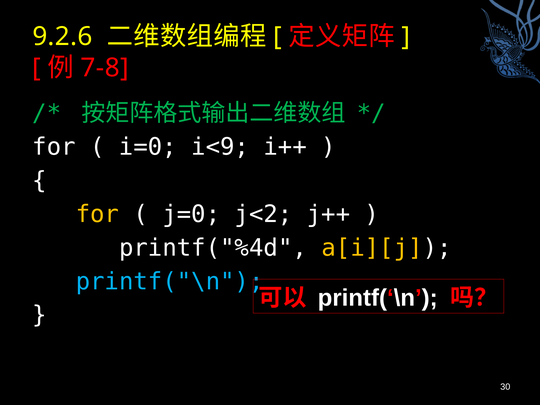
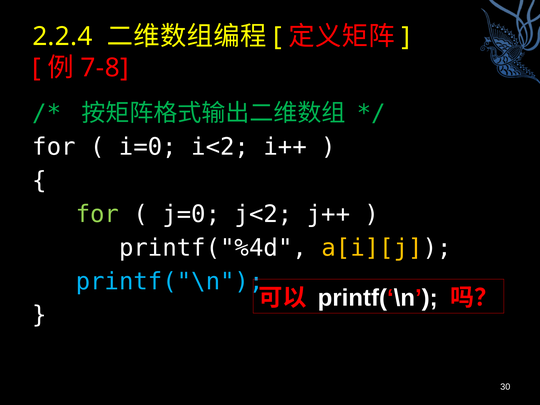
9.2.6: 9.2.6 -> 2.2.4
i<9: i<9 -> i<2
for at (97, 214) colour: yellow -> light green
